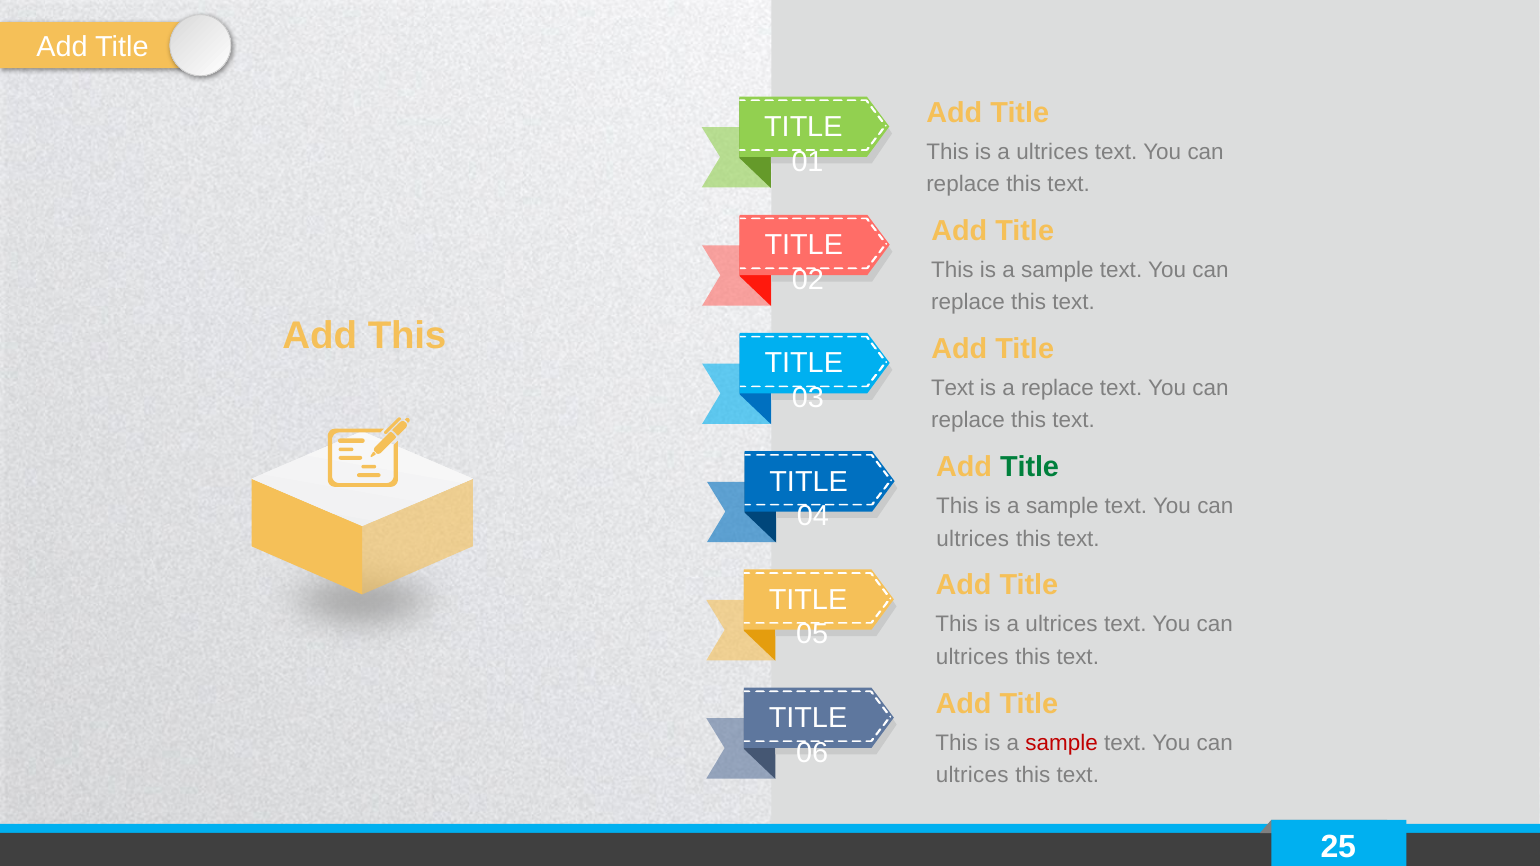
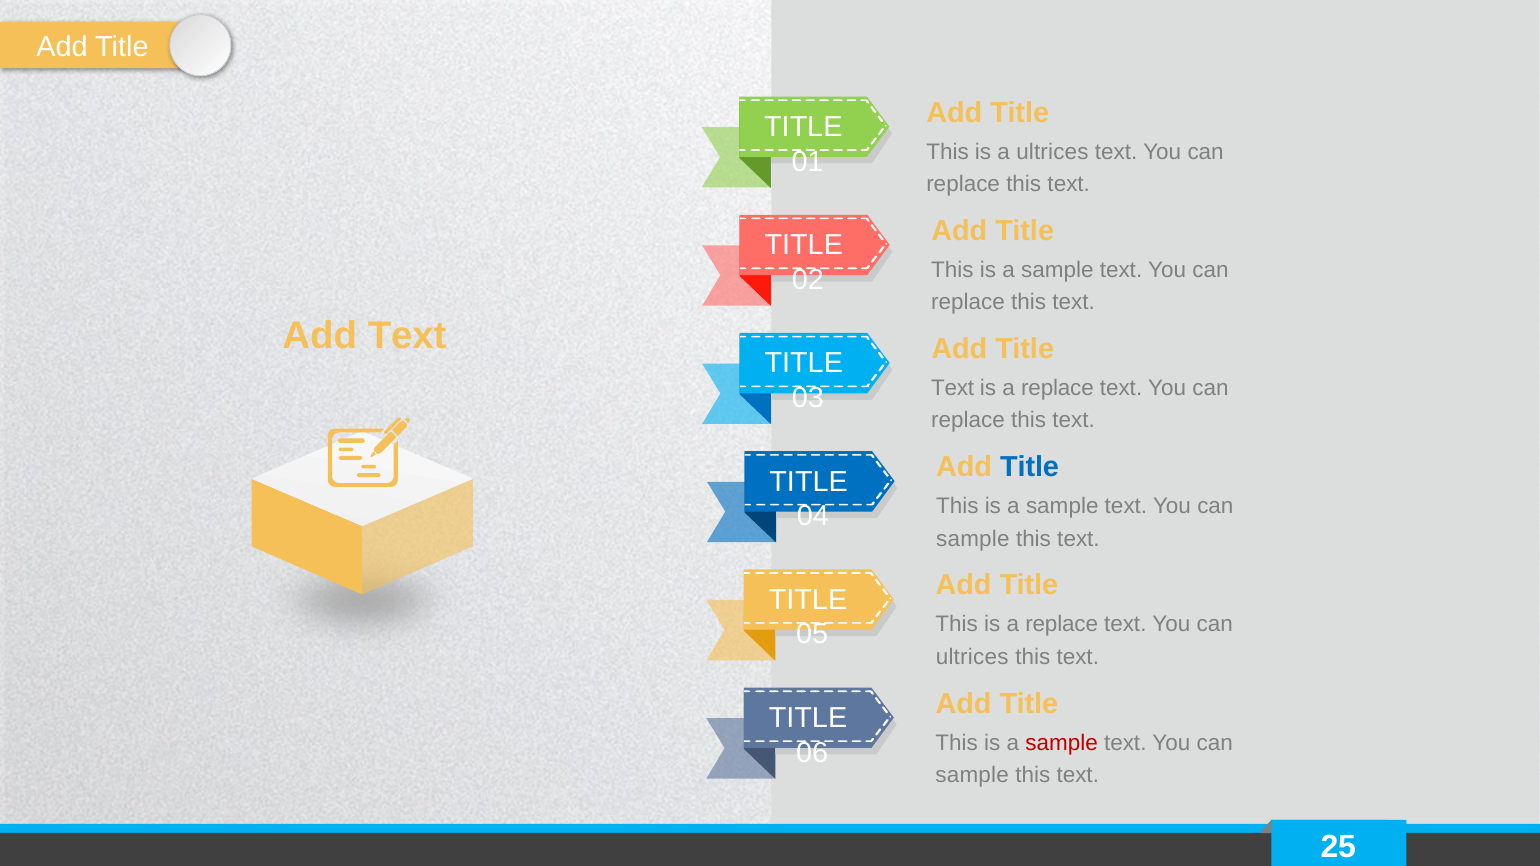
Add This: This -> Text
Title at (1030, 467) colour: green -> blue
ultrices at (973, 539): ultrices -> sample
ultrices at (1062, 625): ultrices -> replace
ultrices at (972, 775): ultrices -> sample
